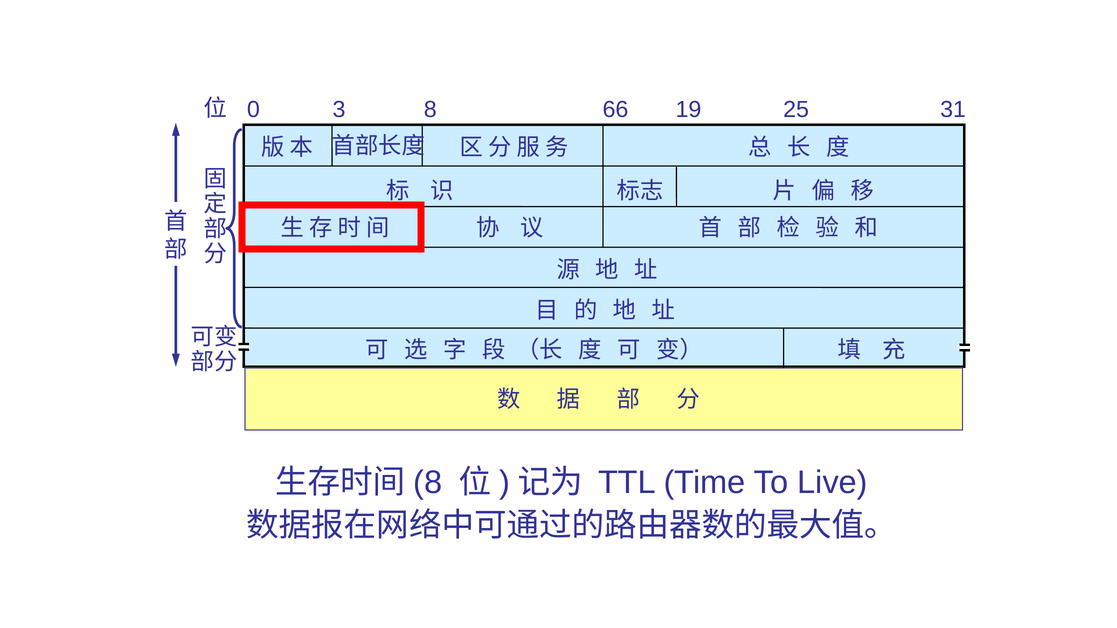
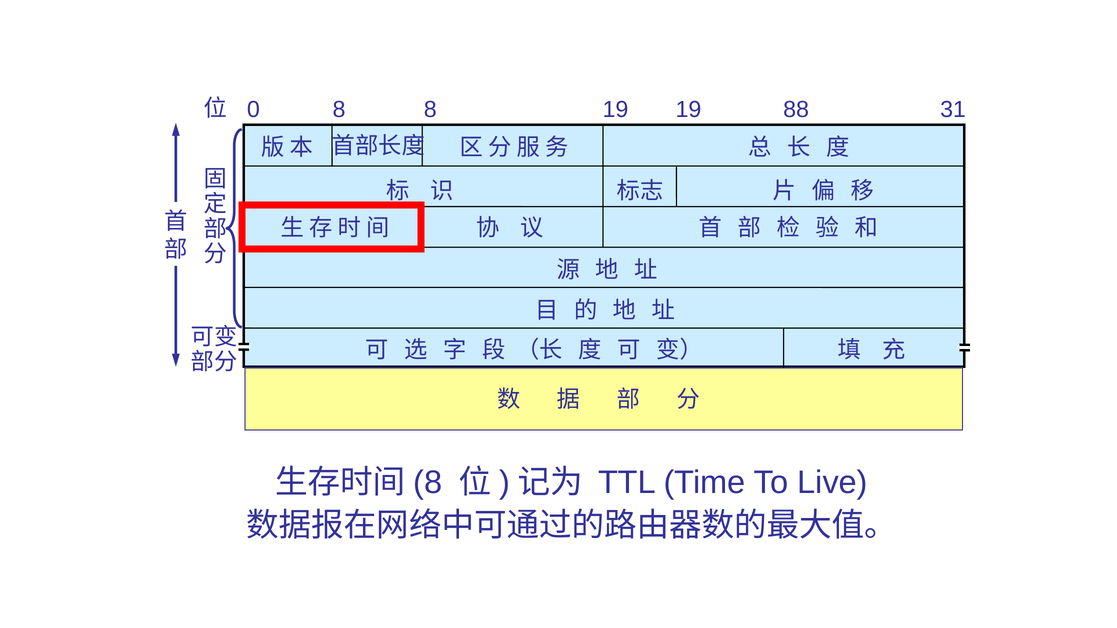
0 3: 3 -> 8
8 66: 66 -> 19
25: 25 -> 88
